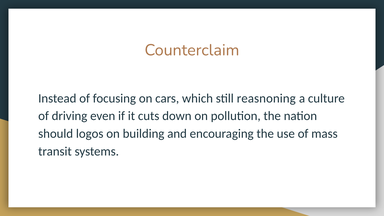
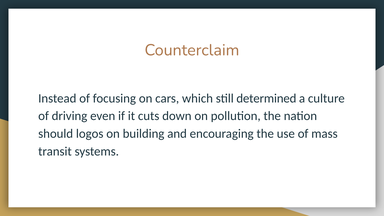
reasnoning: reasnoning -> determined
